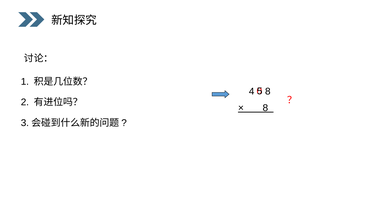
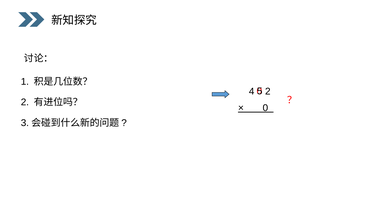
4 8: 8 -> 2
8 at (265, 108): 8 -> 0
